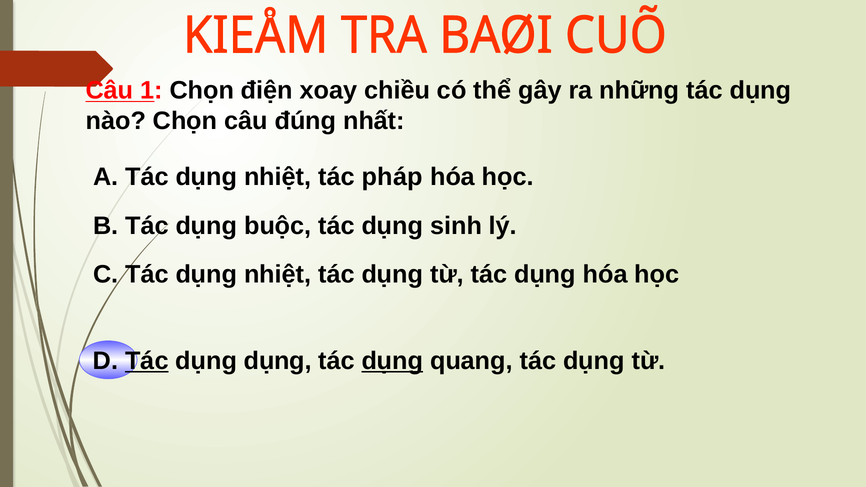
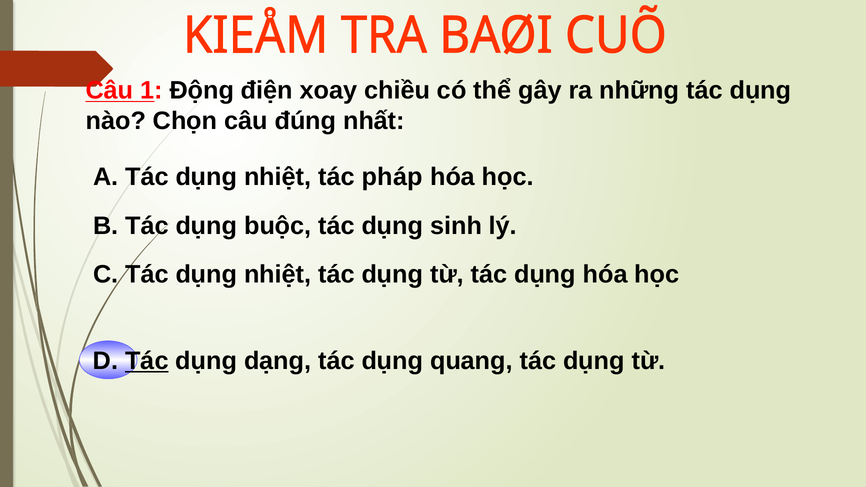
1 Chọn: Chọn -> Động
dụng dụng: dụng -> dạng
dụng at (392, 361) underline: present -> none
